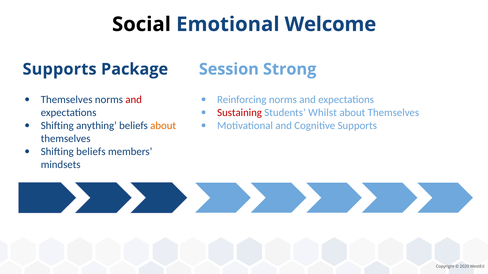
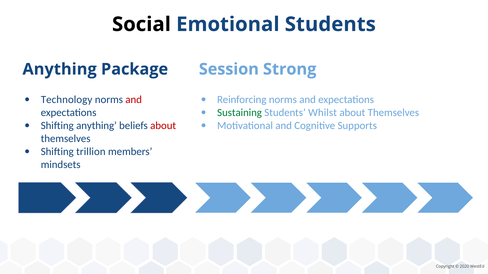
Emotional Welcome: Welcome -> Students
Supports at (60, 69): Supports -> Anything
Themselves at (67, 100): Themselves -> Technology
Sustaining colour: red -> green
about at (163, 126) colour: orange -> red
Shifting beliefs: beliefs -> trillion
